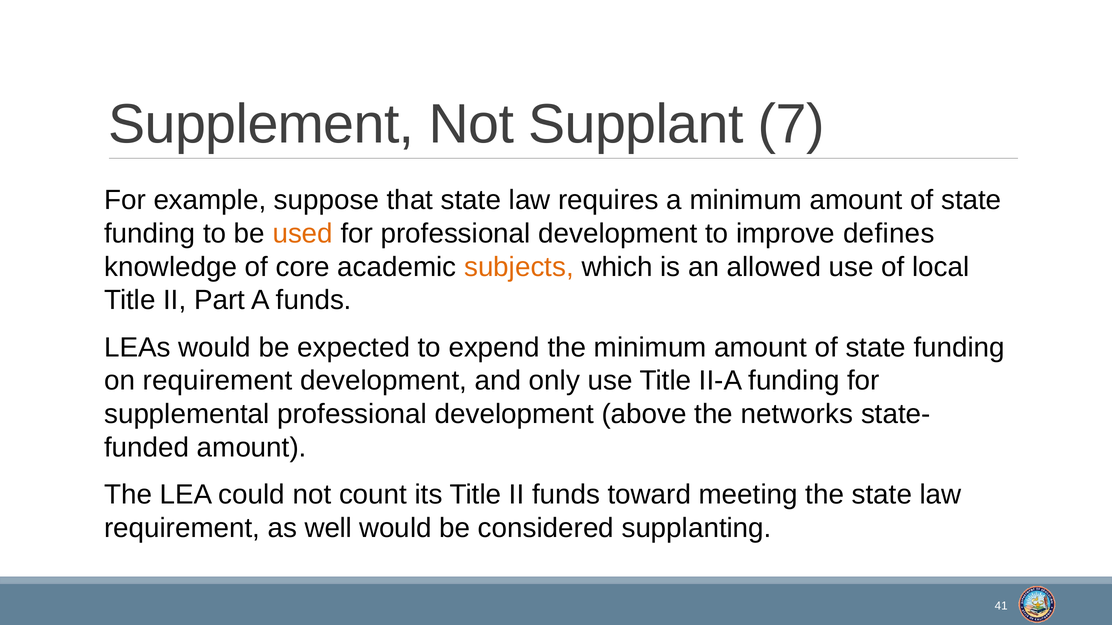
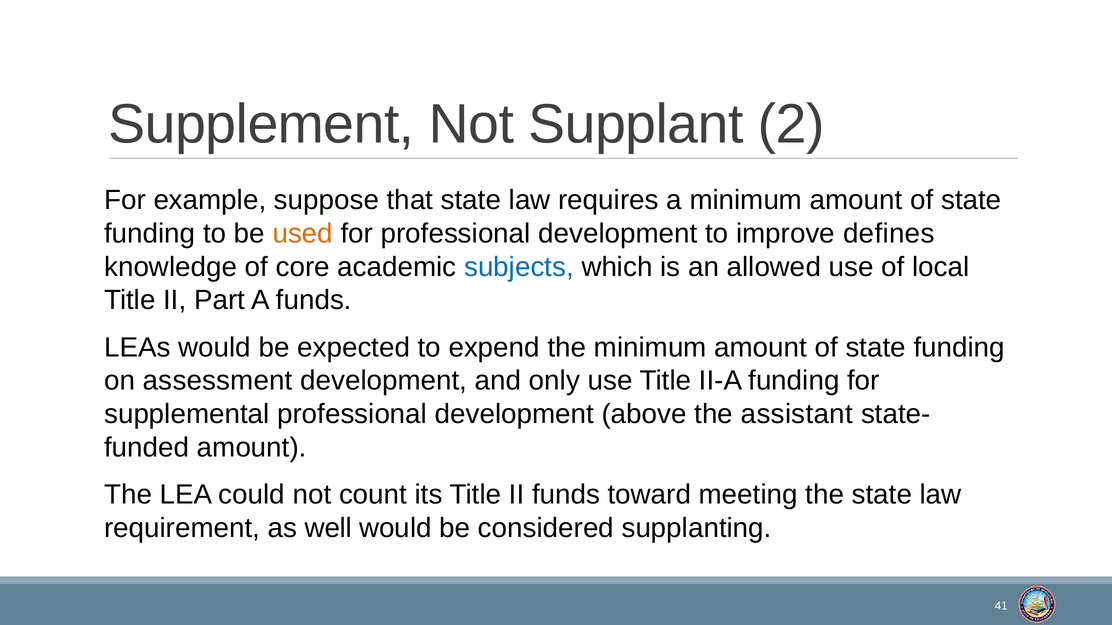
7: 7 -> 2
subjects colour: orange -> blue
on requirement: requirement -> assessment
networks: networks -> assistant
